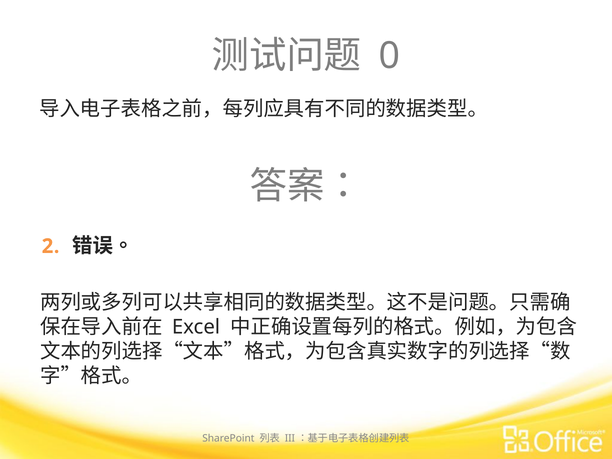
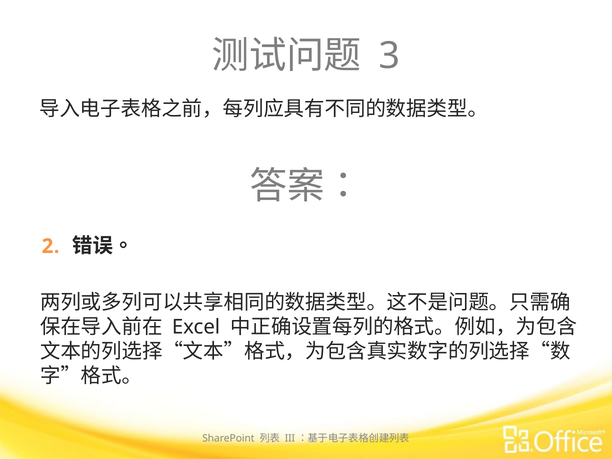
0: 0 -> 3
